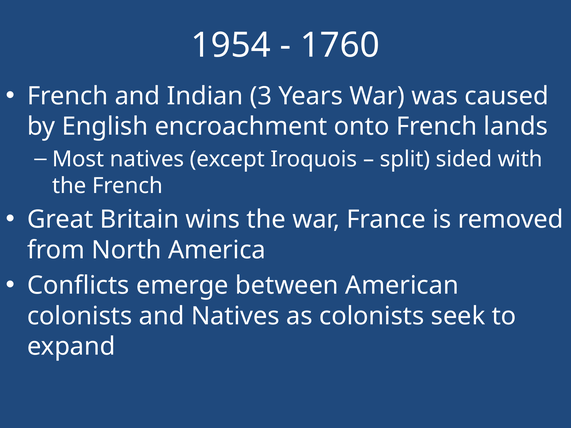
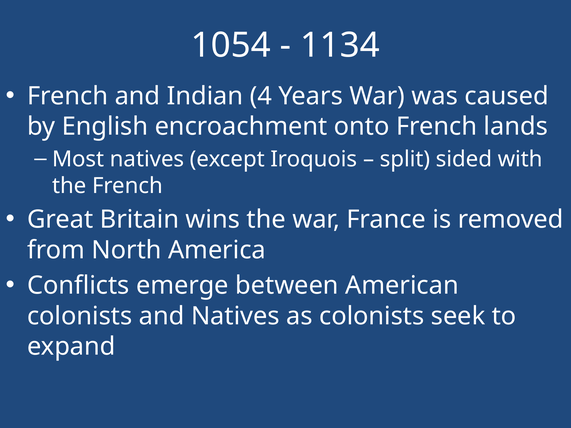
1954: 1954 -> 1054
1760: 1760 -> 1134
3: 3 -> 4
